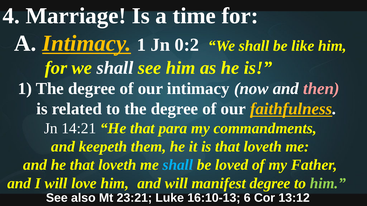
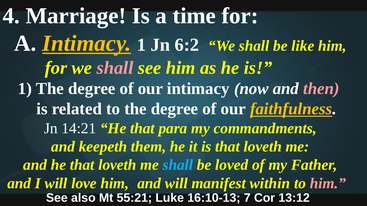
0:2: 0:2 -> 6:2
shall at (115, 68) colour: white -> pink
manifest degree: degree -> within
him at (328, 184) colour: light green -> pink
23:21: 23:21 -> 55:21
6: 6 -> 7
